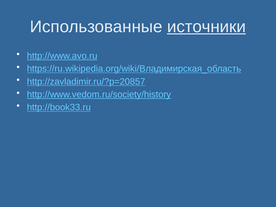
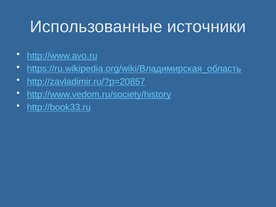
источники underline: present -> none
